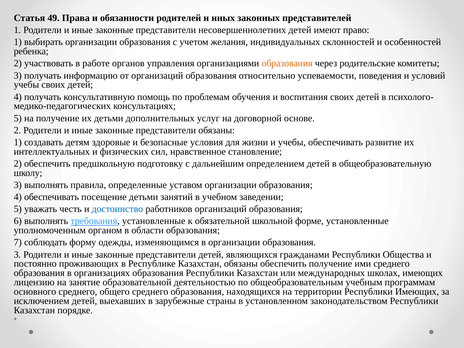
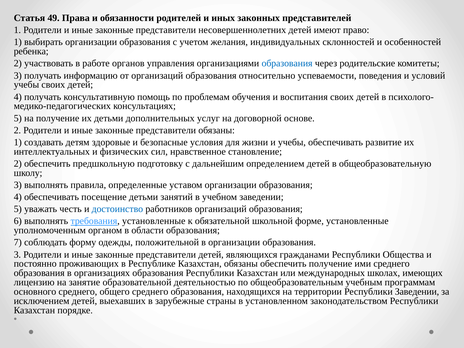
образования at (287, 63) colour: orange -> blue
изменяющимся: изменяющимся -> положительной
Республики Имеющих: Имеющих -> Заведении
